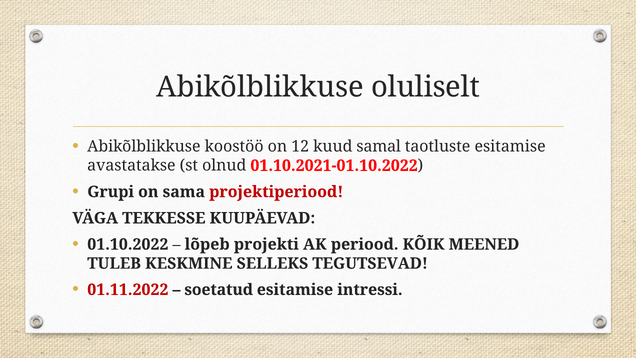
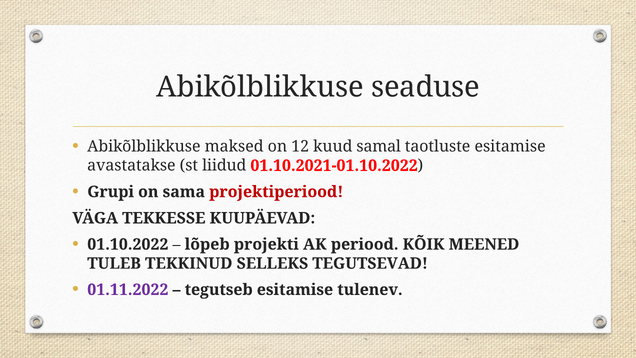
oluliselt: oluliselt -> seaduse
koostöö: koostöö -> maksed
olnud: olnud -> liidud
KESKMINE: KESKMINE -> TEKKINUD
01.11.2022 colour: red -> purple
soetatud: soetatud -> tegutseb
intressi: intressi -> tulenev
